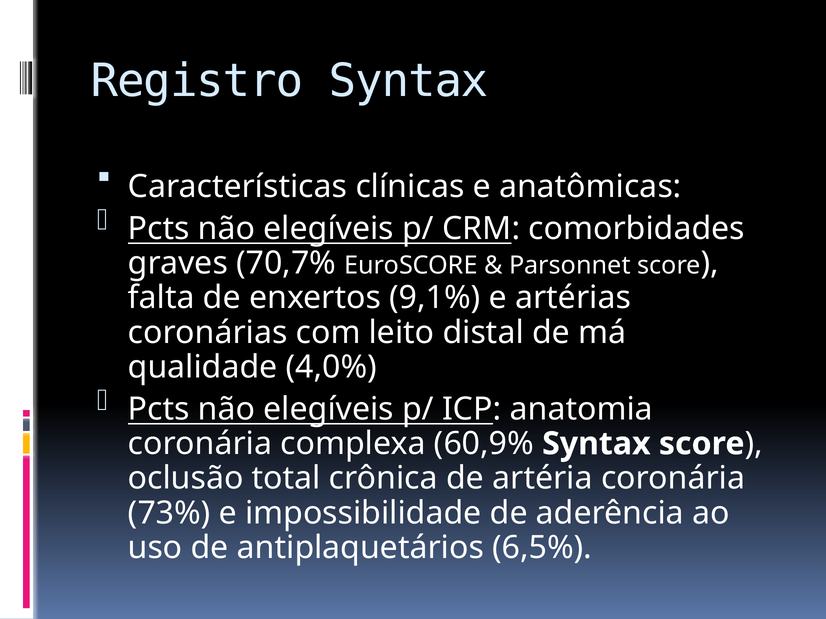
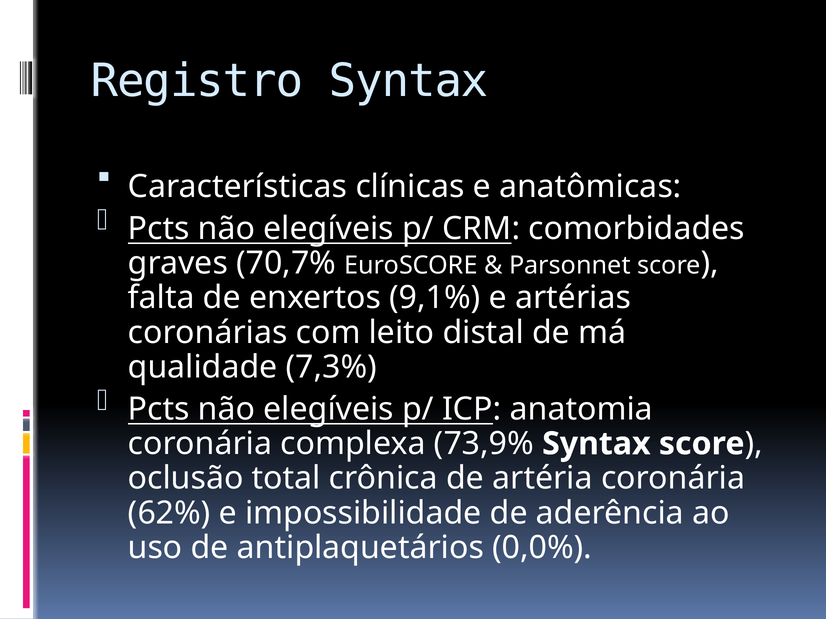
4,0%: 4,0% -> 7,3%
60,9%: 60,9% -> 73,9%
73%: 73% -> 62%
6,5%: 6,5% -> 0,0%
